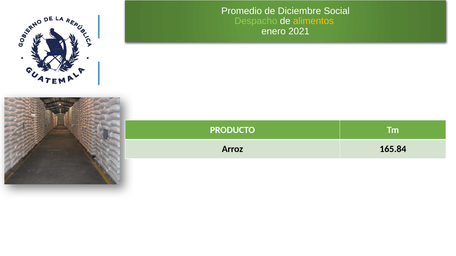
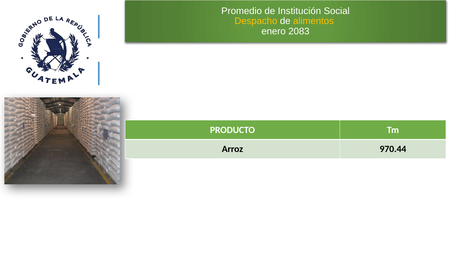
Diciembre: Diciembre -> Institución
Despacho colour: light green -> yellow
2021: 2021 -> 2083
165.84: 165.84 -> 970.44
